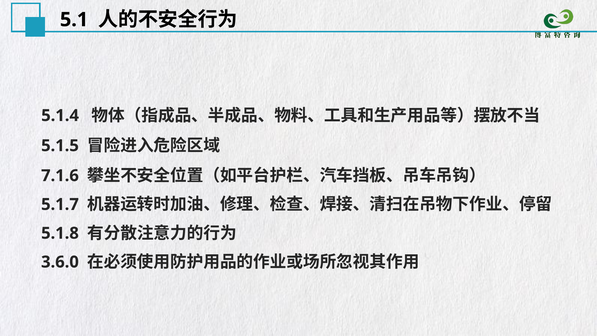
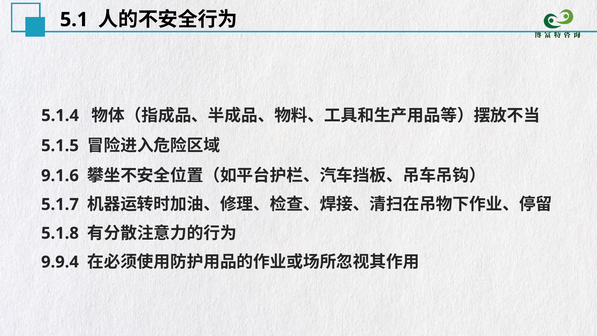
7.1.6: 7.1.6 -> 9.1.6
3.6.0: 3.6.0 -> 9.9.4
